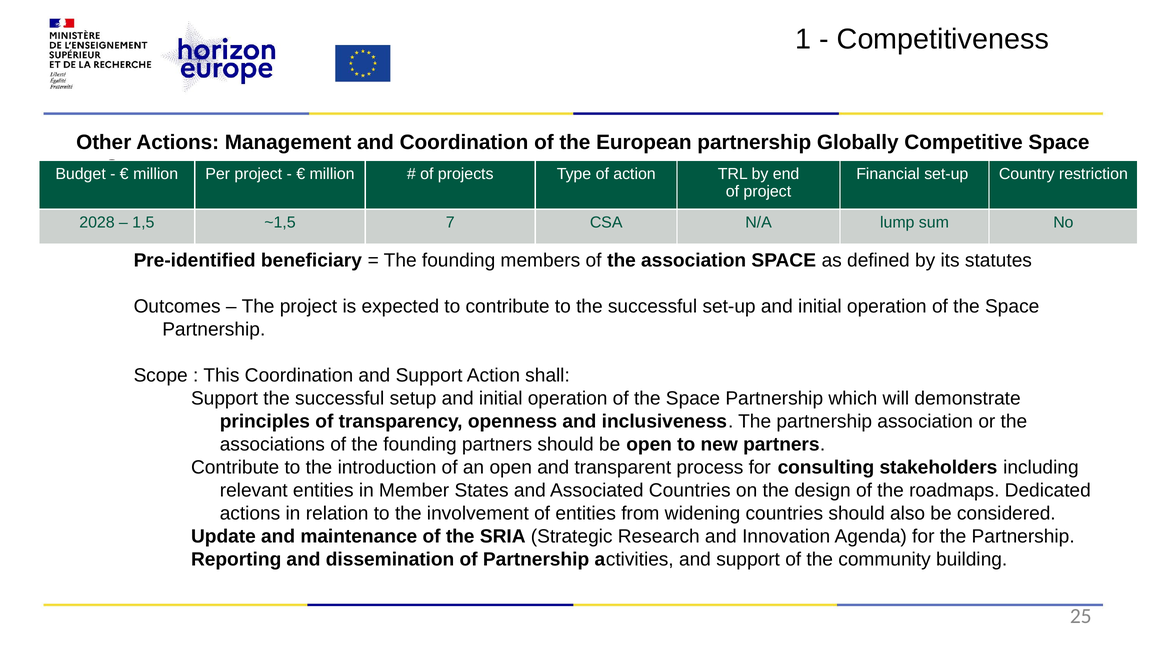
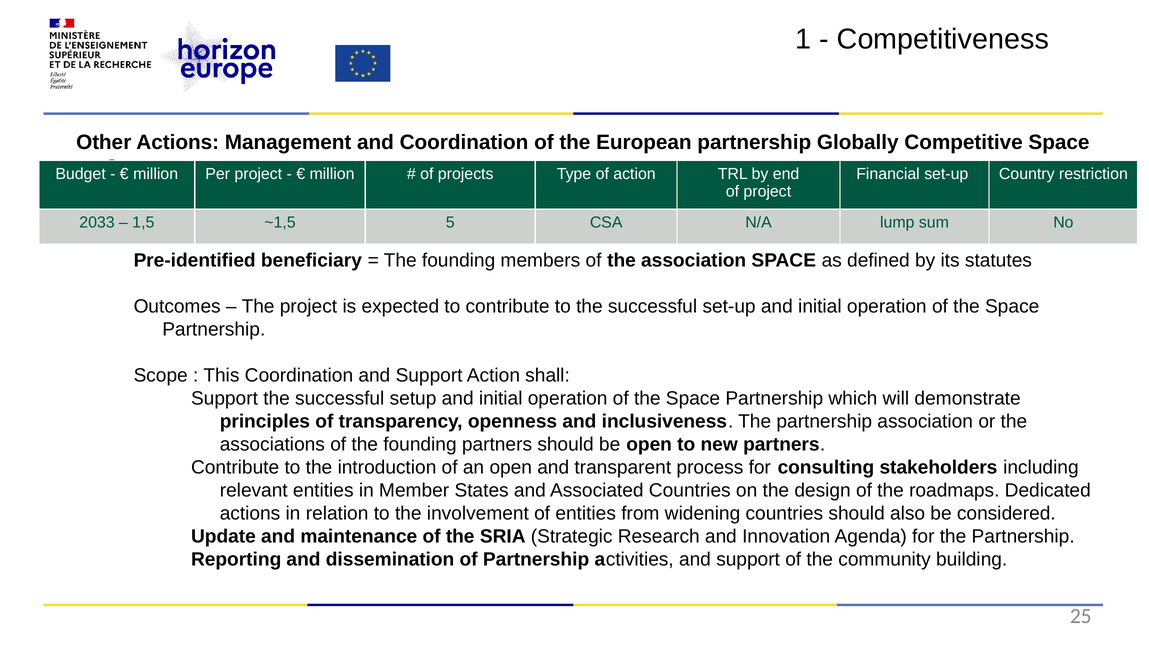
2028: 2028 -> 2033
7: 7 -> 5
